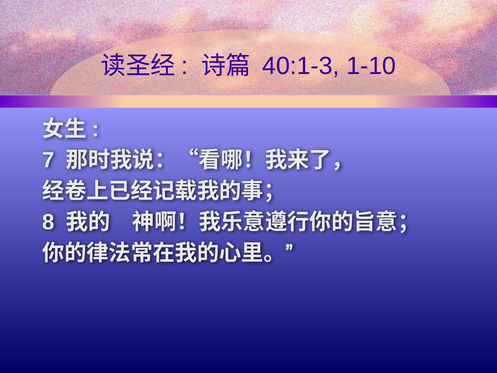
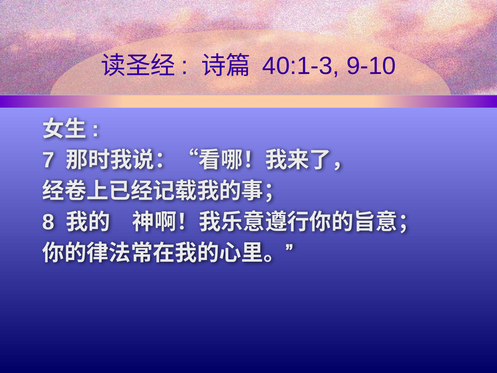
1-10: 1-10 -> 9-10
